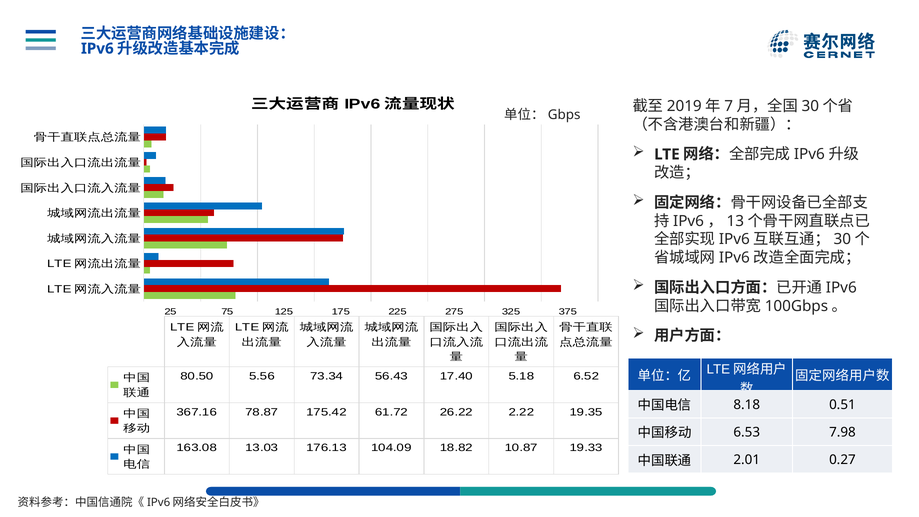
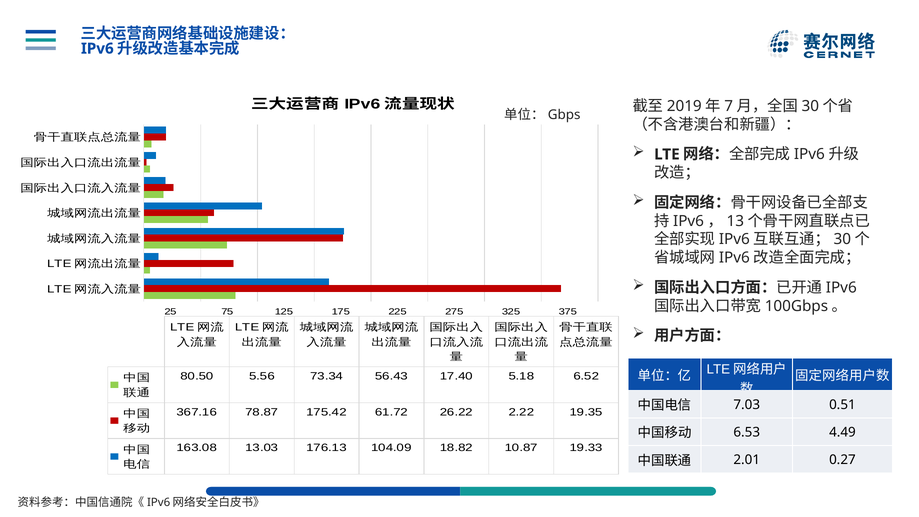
8.18: 8.18 -> 7.03
7.98: 7.98 -> 4.49
